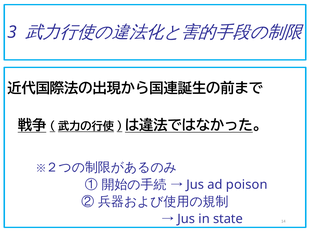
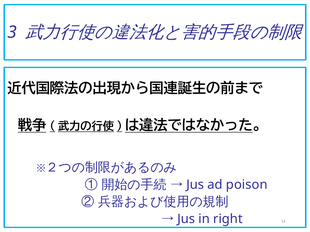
state: state -> right
